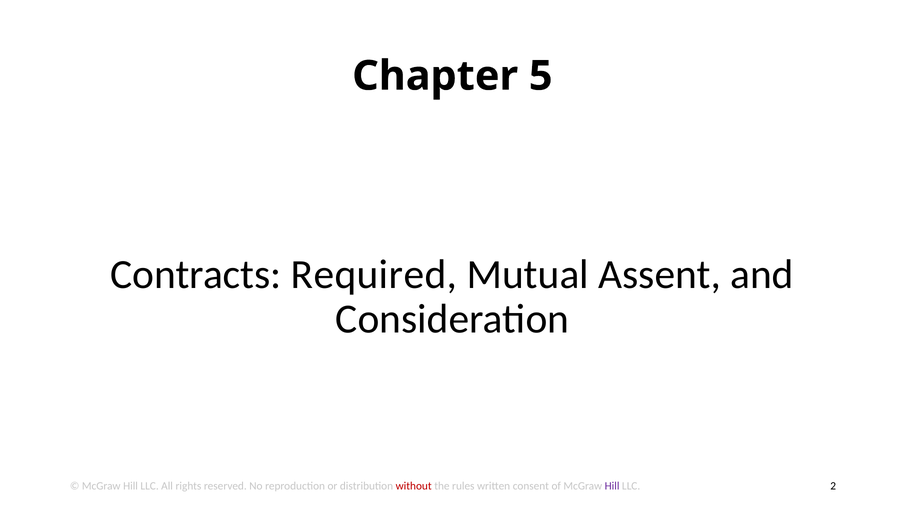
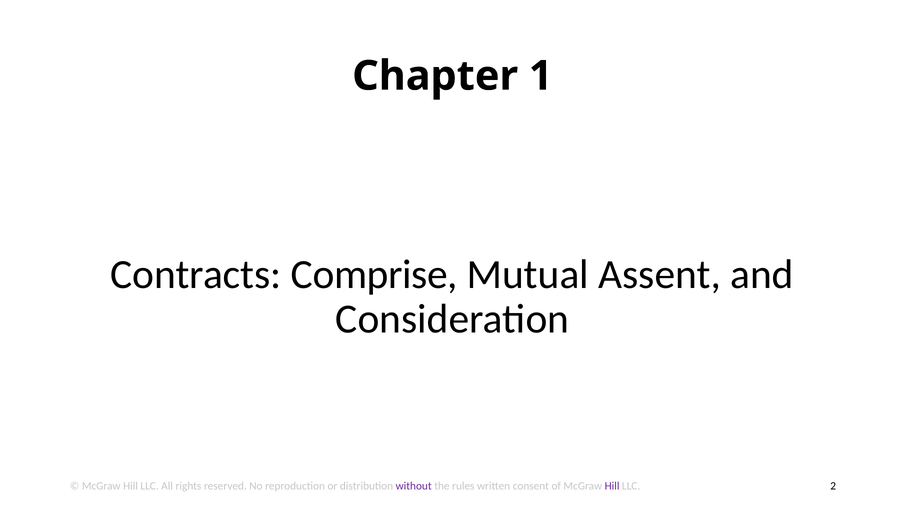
5: 5 -> 1
Required: Required -> Comprise
without colour: red -> purple
